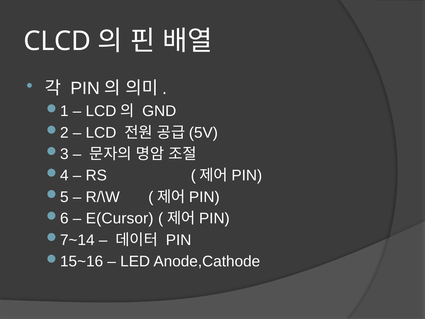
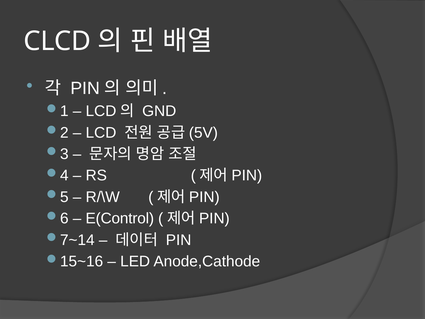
E(Cursor: E(Cursor -> E(Control
